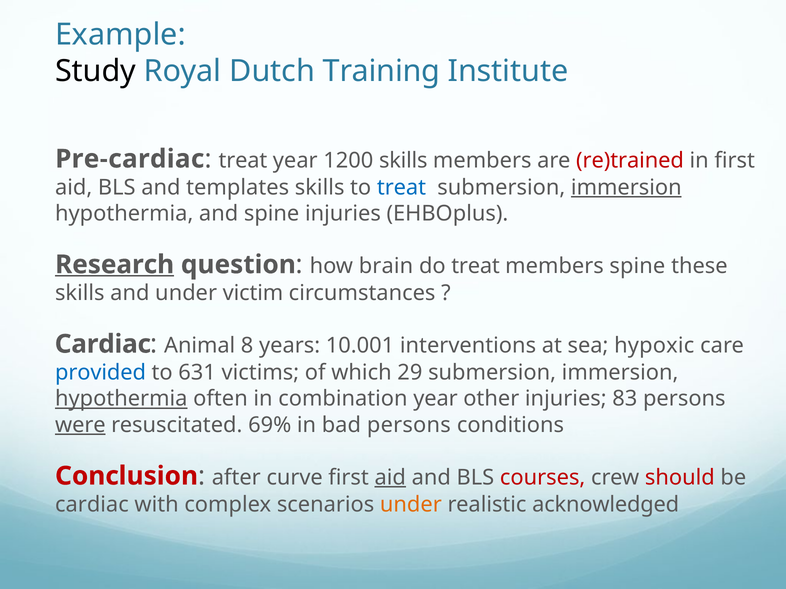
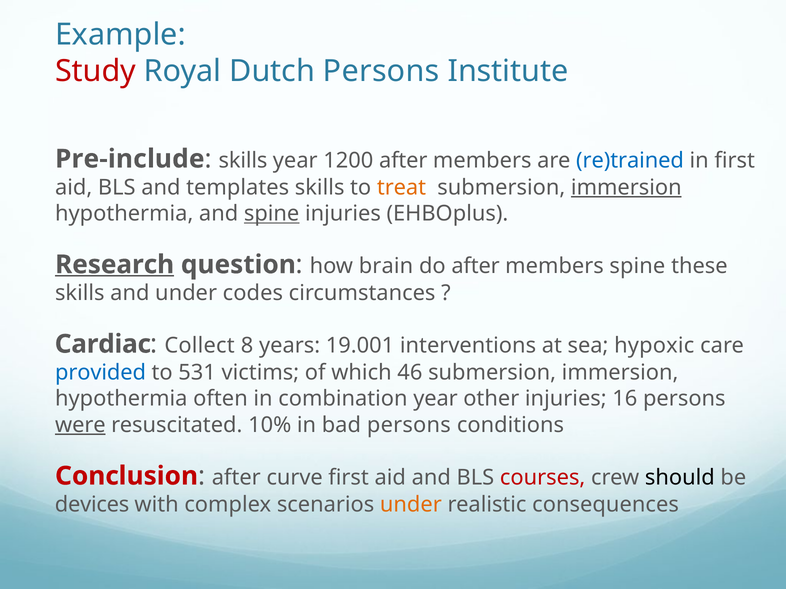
Study colour: black -> red
Dutch Training: Training -> Persons
Pre-cardiac: Pre-cardiac -> Pre-include
treat at (243, 160): treat -> skills
1200 skills: skills -> after
re)trained colour: red -> blue
treat at (402, 188) colour: blue -> orange
spine at (272, 214) underline: none -> present
do treat: treat -> after
victim: victim -> codes
Animal: Animal -> Collect
10.001: 10.001 -> 19.001
631: 631 -> 531
29: 29 -> 46
hypothermia at (121, 399) underline: present -> none
83: 83 -> 16
69%: 69% -> 10%
aid at (390, 478) underline: present -> none
should colour: red -> black
cardiac at (92, 505): cardiac -> devices
acknowledged: acknowledged -> consequences
